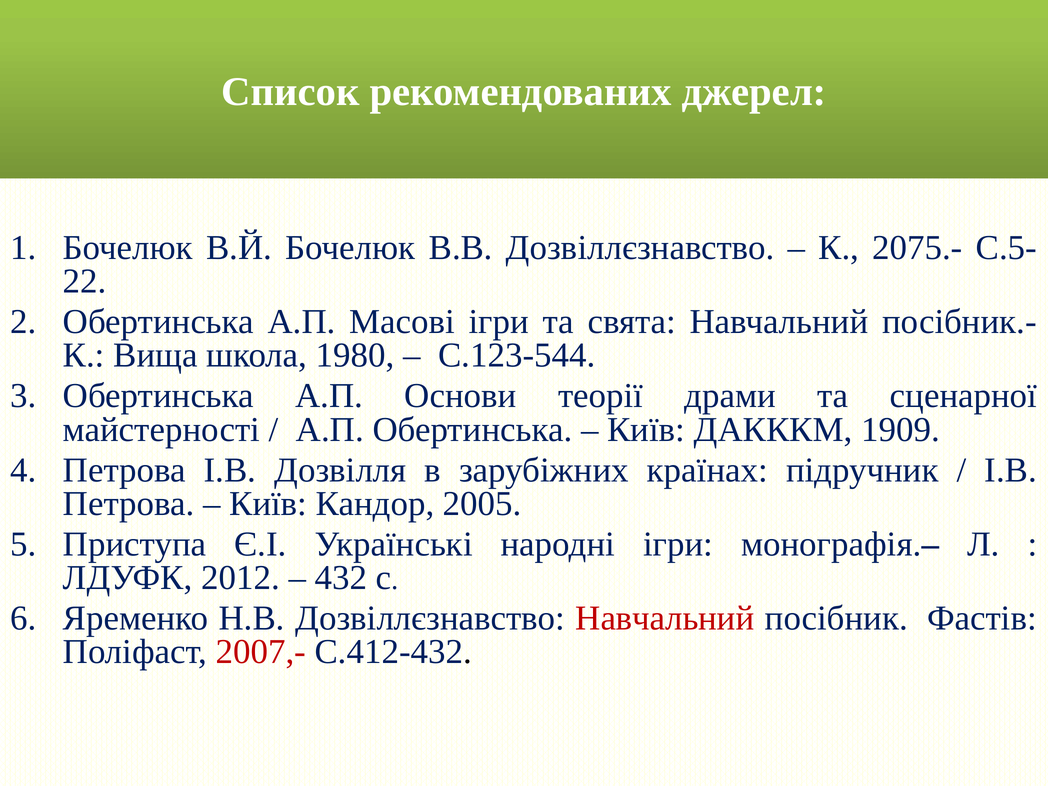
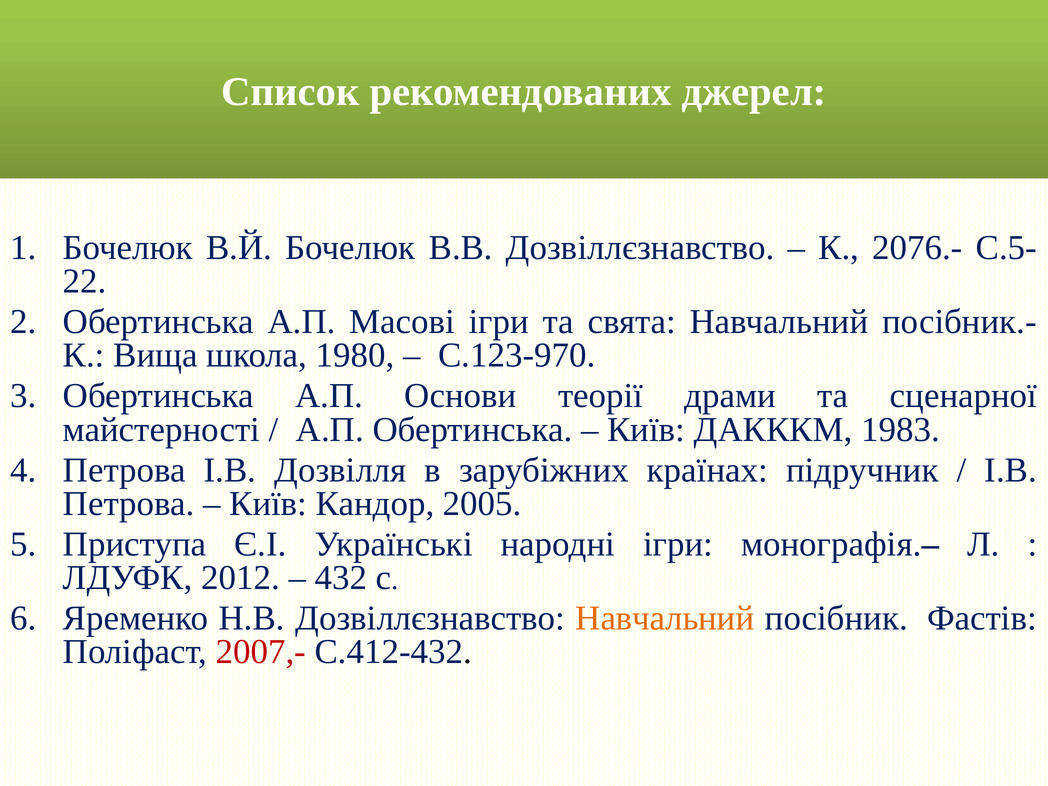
2075.-: 2075.- -> 2076.-
С.123-544: С.123-544 -> С.123-970
1909: 1909 -> 1983
Навчальний at (665, 618) colour: red -> orange
